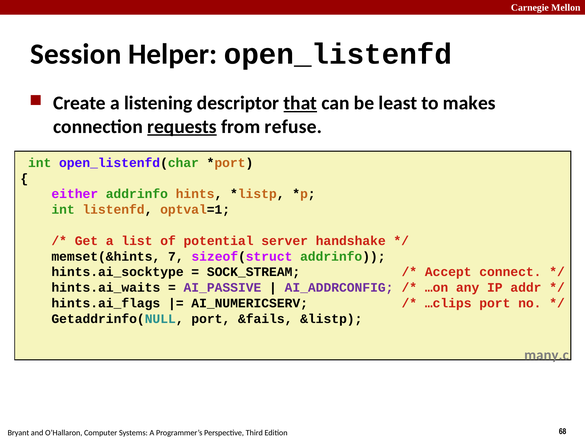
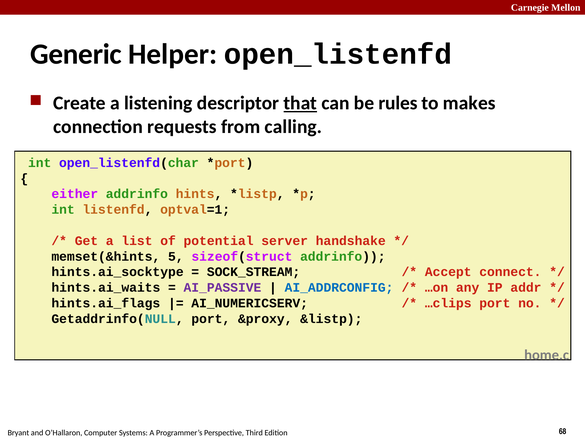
Session: Session -> Generic
least: least -> rules
requests underline: present -> none
refuse: refuse -> calling
7: 7 -> 5
AI_ADDRCONFIG colour: purple -> blue
&fails: &fails -> &proxy
many.c: many.c -> home.c
